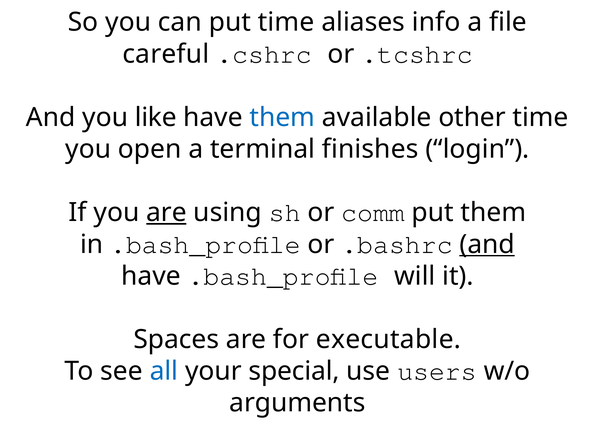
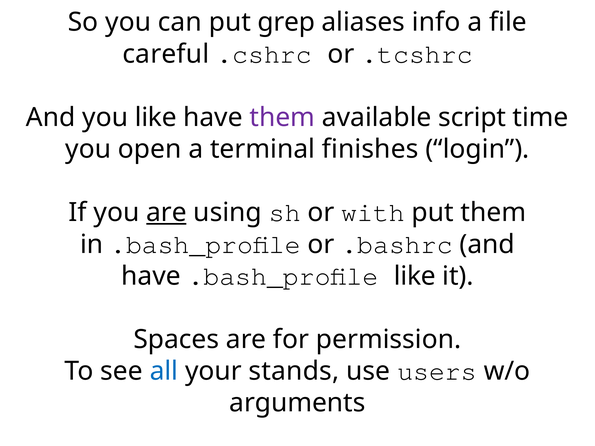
put time: time -> grep
them at (282, 117) colour: blue -> purple
other: other -> script
comm: comm -> with
and at (487, 244) underline: present -> none
.bash_profile will: will -> like
executable: executable -> permission
special: special -> stands
